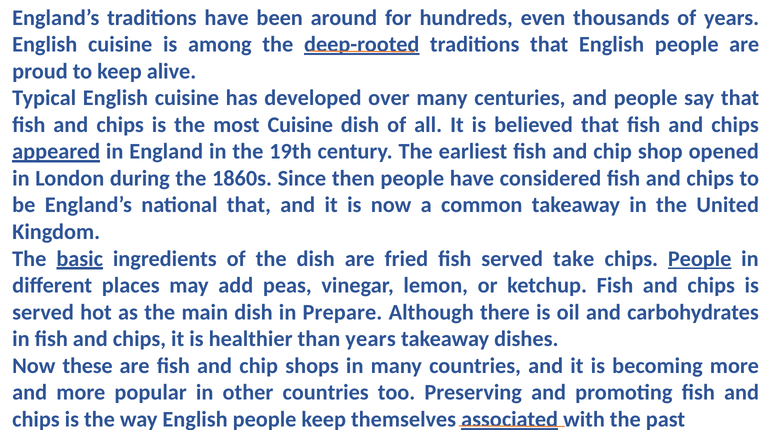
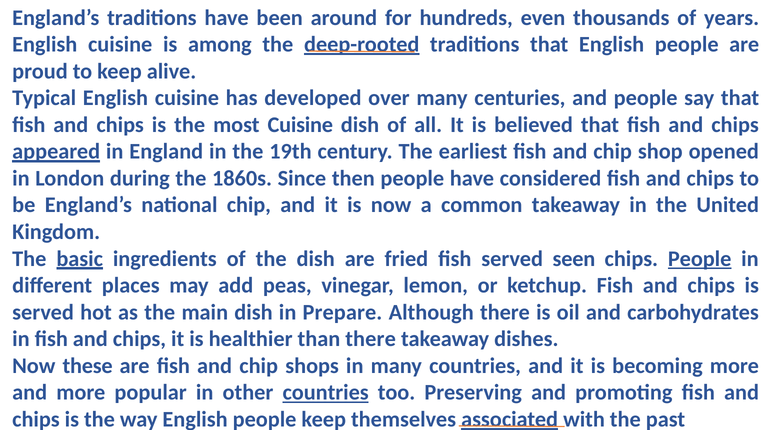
national that: that -> chip
take: take -> seen
than years: years -> there
countries at (326, 393) underline: none -> present
